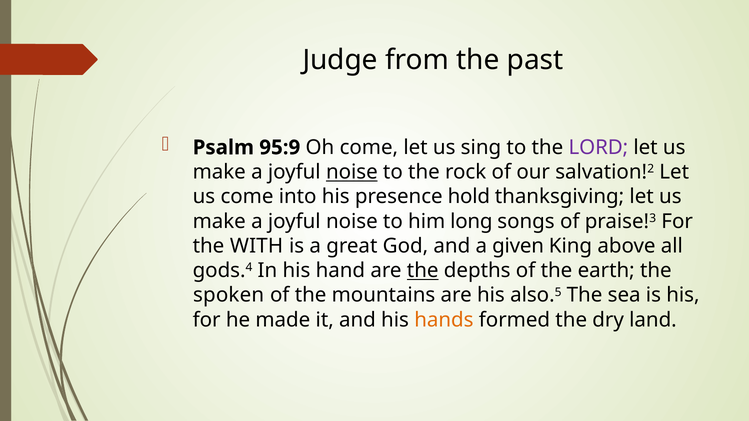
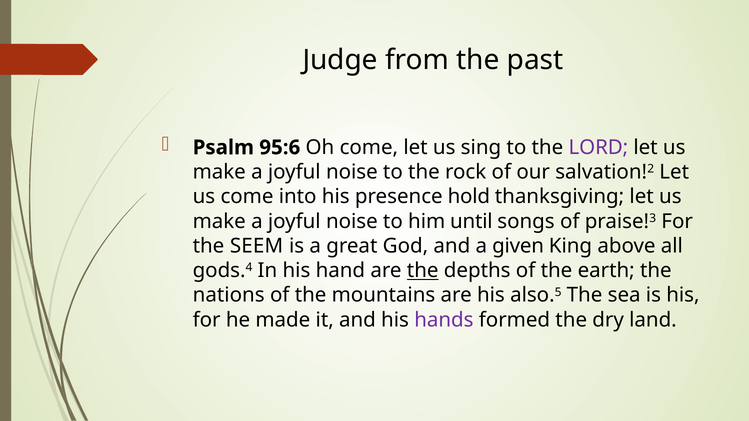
95:9: 95:9 -> 95:6
noise at (352, 172) underline: present -> none
long: long -> until
WITH: WITH -> SEEM
spoken: spoken -> nations
hands colour: orange -> purple
